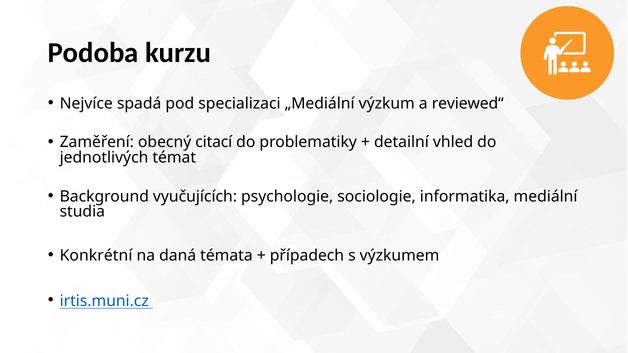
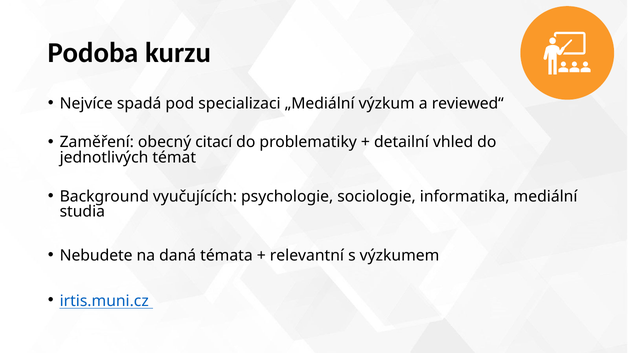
Konkrétní: Konkrétní -> Nebudete
případech: případech -> relevantní
